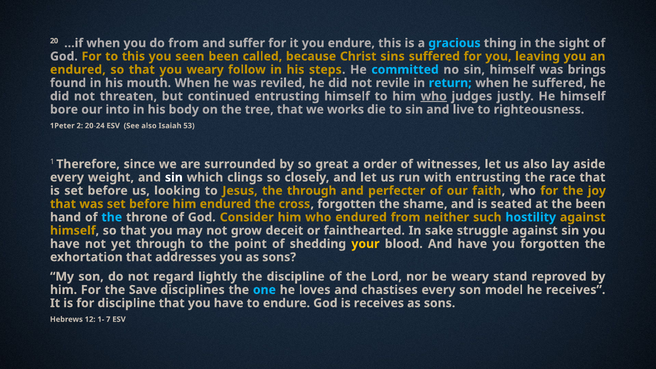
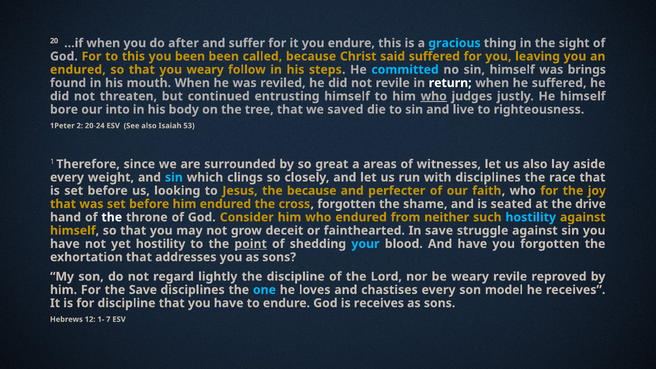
do from: from -> after
you seen: seen -> been
sins: sins -> said
return colour: light blue -> white
works: works -> saved
order: order -> areas
sin at (174, 177) colour: white -> light blue
with entrusting: entrusting -> disciplines
the through: through -> because
the been: been -> drive
the at (112, 217) colour: light blue -> white
In sake: sake -> save
yet through: through -> hostility
point underline: none -> present
your colour: yellow -> light blue
weary stand: stand -> revile
